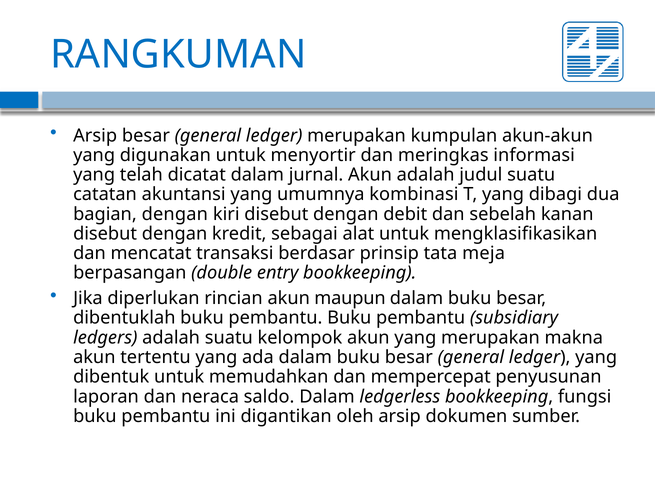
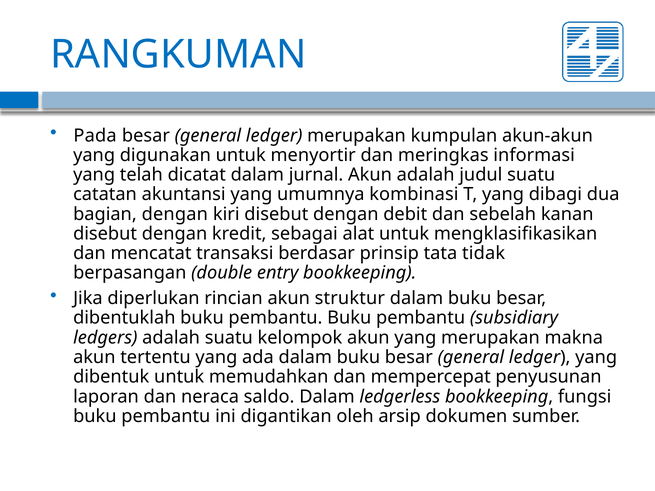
Arsip at (95, 136): Arsip -> Pada
meja: meja -> tidak
maupun: maupun -> struktur
